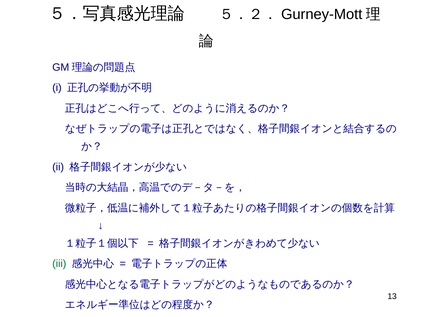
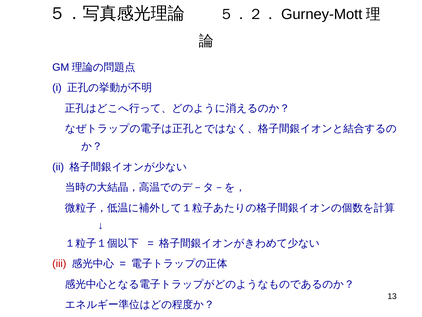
iii colour: green -> red
